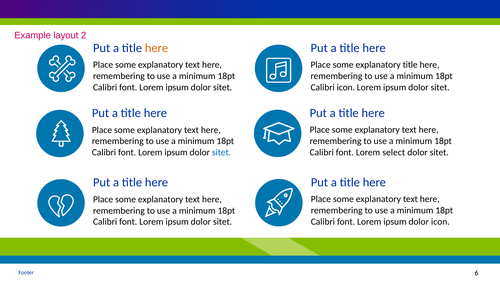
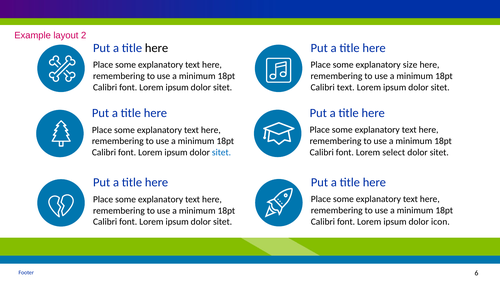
here at (157, 48) colour: orange -> black
explanatory title: title -> size
Calibri icon: icon -> text
